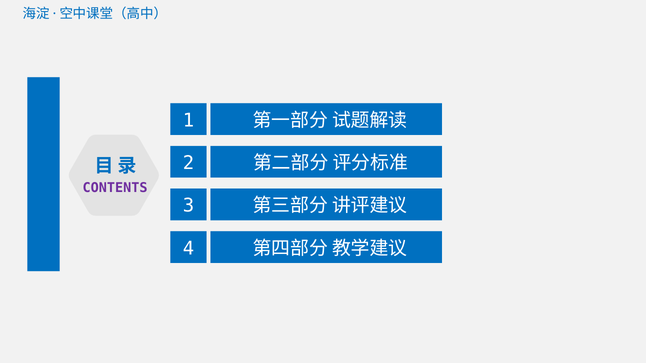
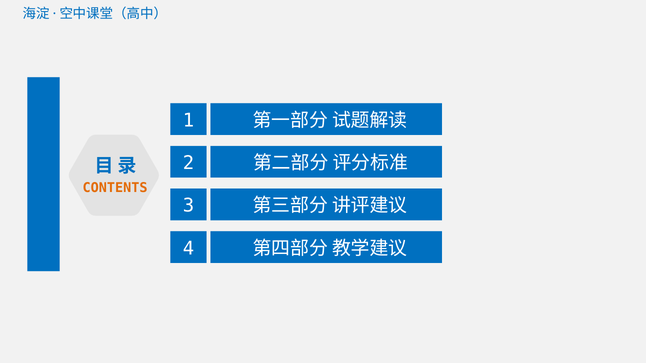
CONTENTS colour: purple -> orange
